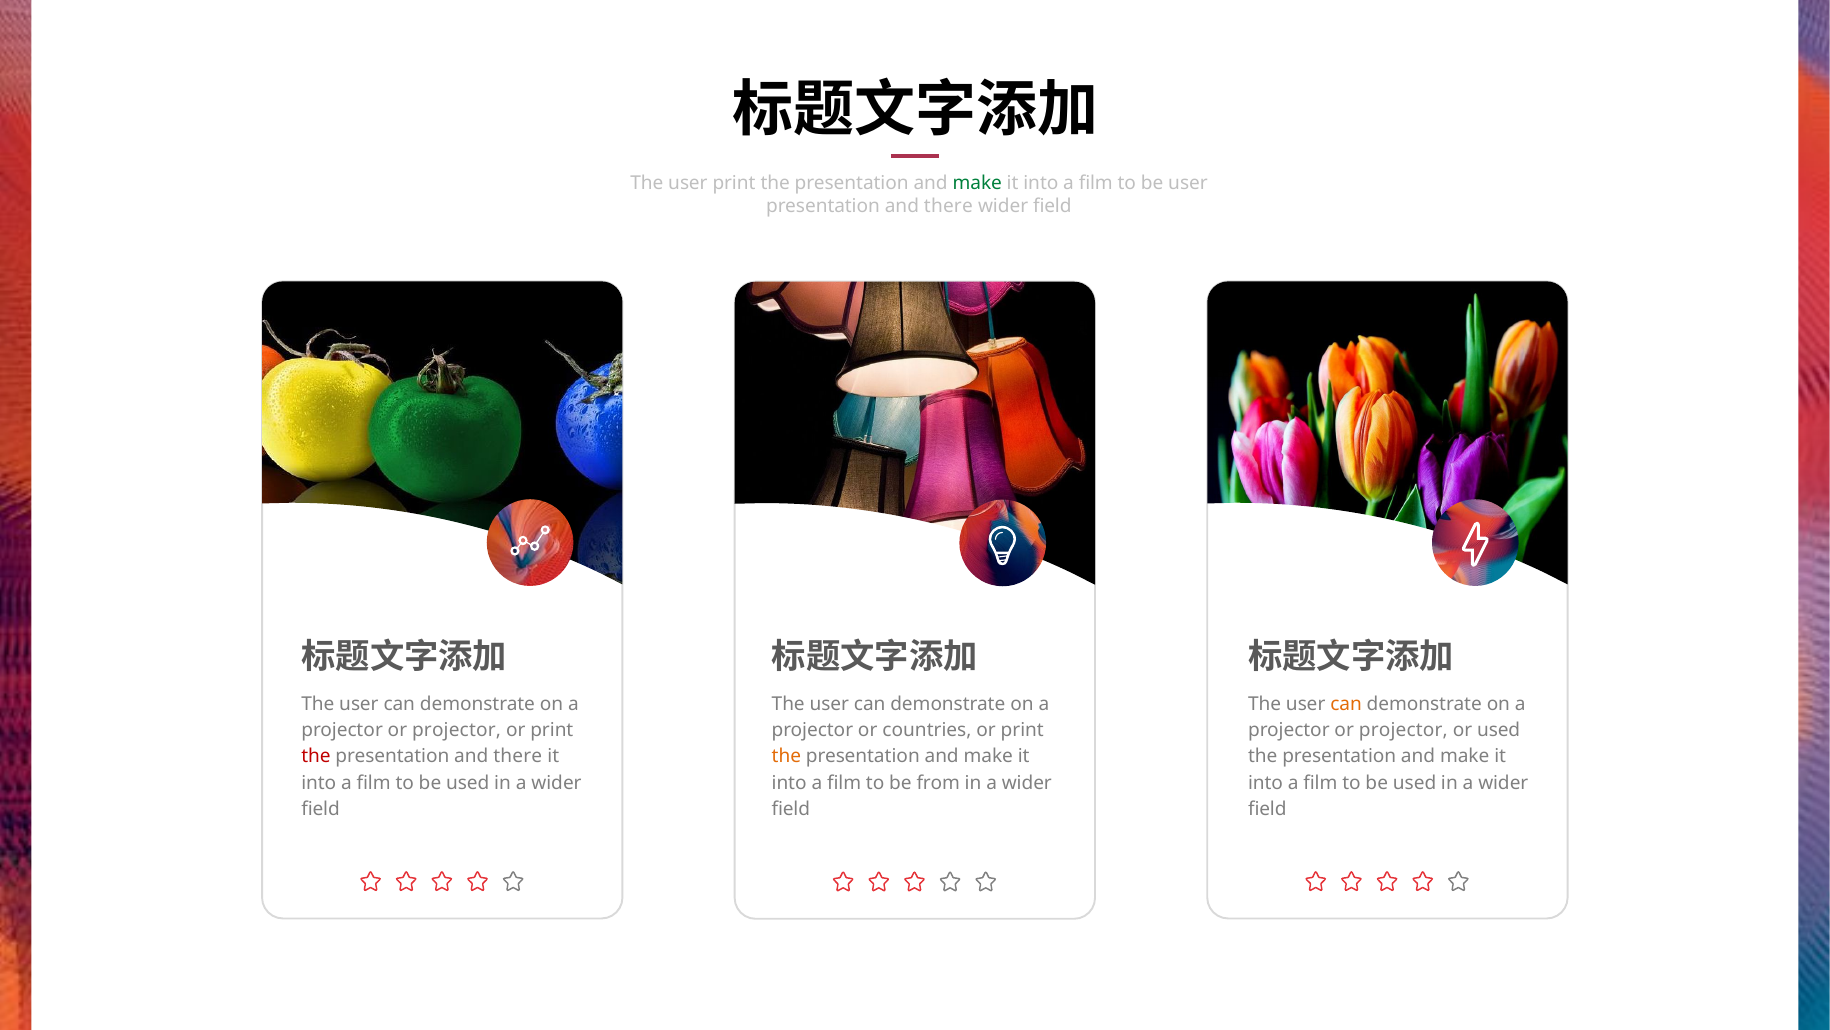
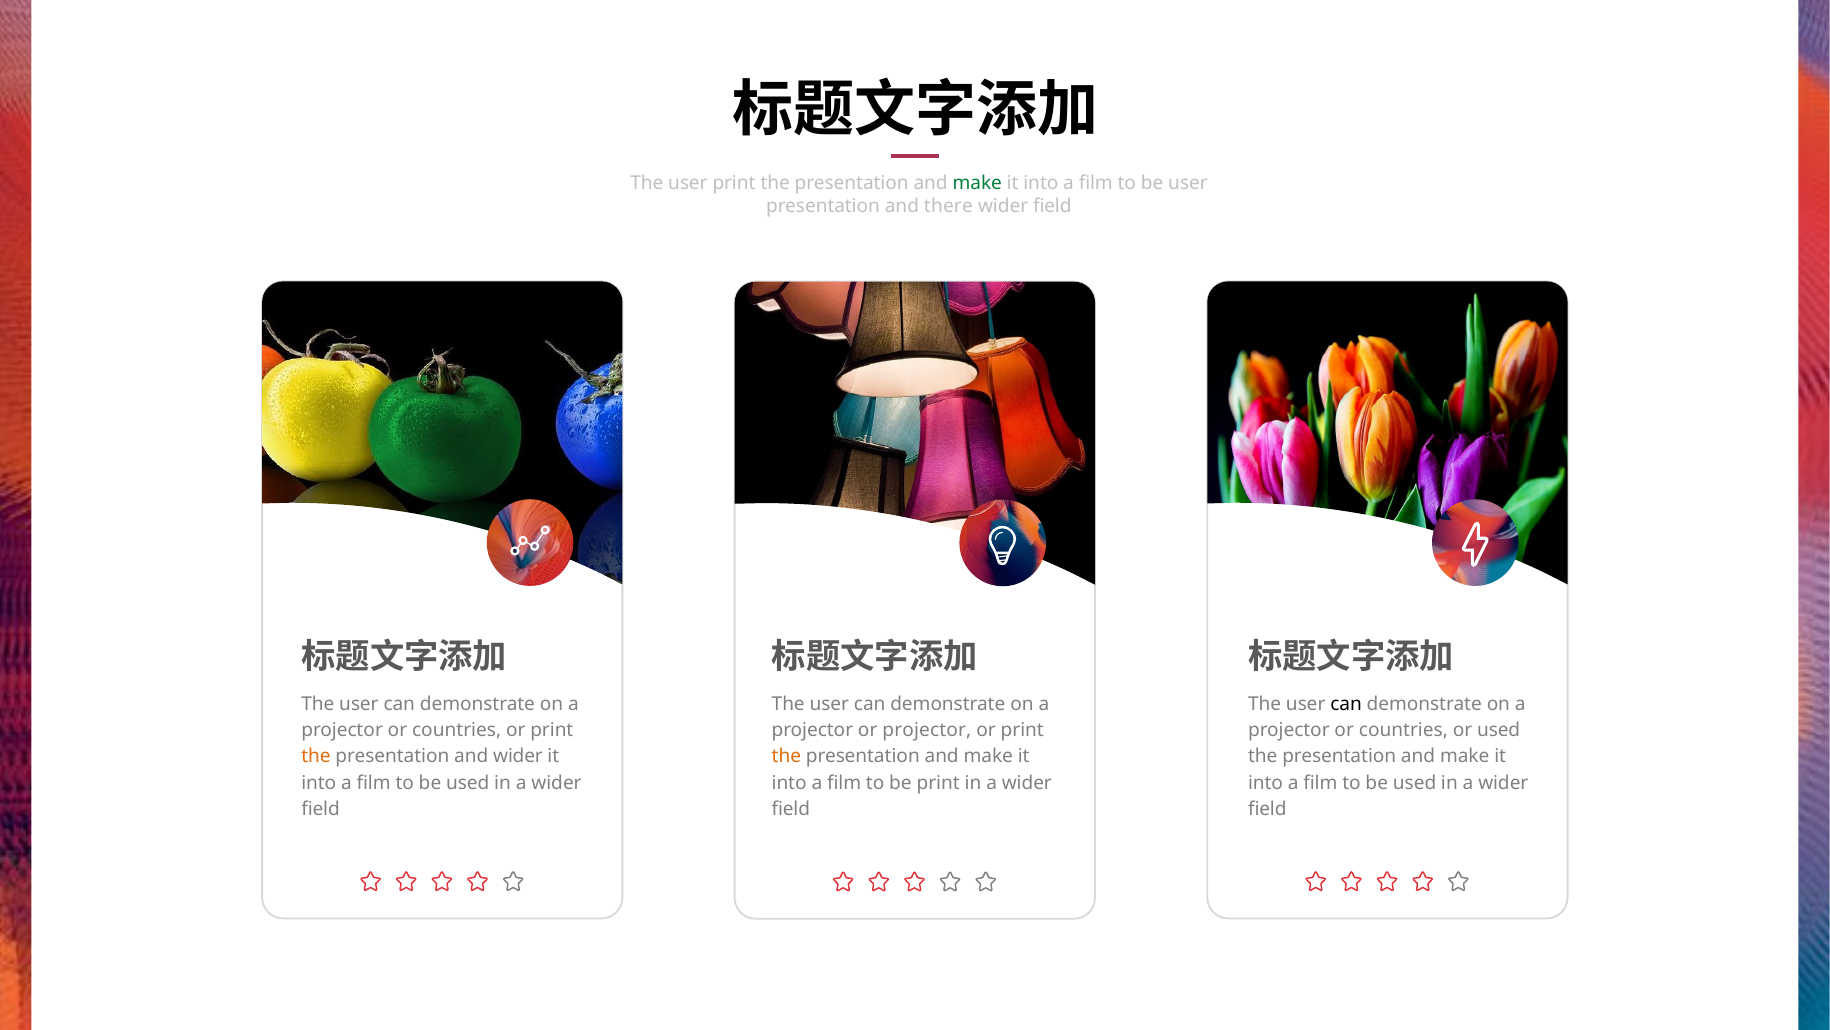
can at (1346, 704) colour: orange -> black
projector at (457, 730): projector -> countries
or countries: countries -> projector
projector at (1403, 730): projector -> countries
the at (316, 756) colour: red -> orange
there at (518, 756): there -> wider
be from: from -> print
